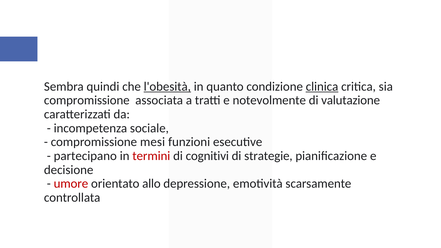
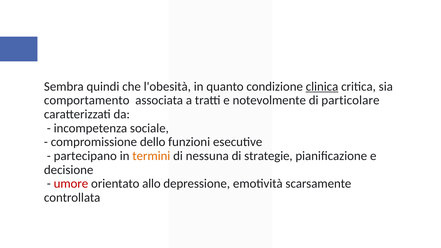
l'obesità underline: present -> none
compromissione at (87, 100): compromissione -> comportamento
valutazione: valutazione -> particolare
mesi: mesi -> dello
termini colour: red -> orange
cognitivi: cognitivi -> nessuna
